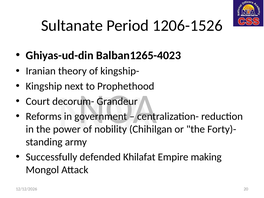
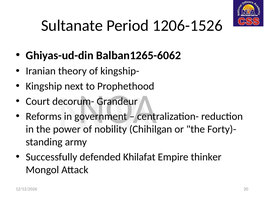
Balban1265-4023: Balban1265-4023 -> Balban1265-6062
making: making -> thinker
